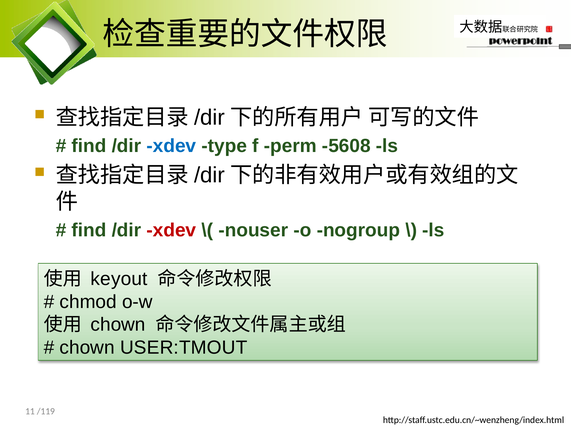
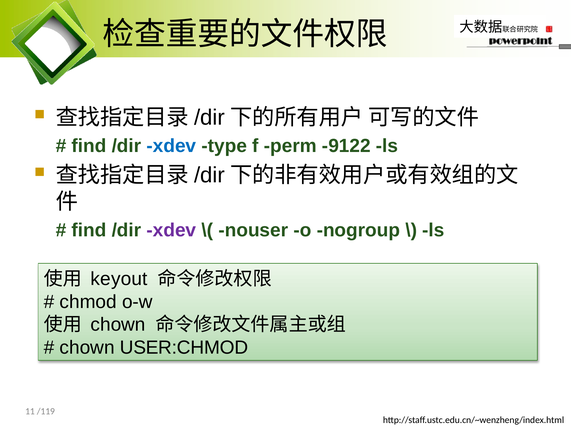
-5608: -5608 -> -9122
xdev at (171, 230) colour: red -> purple
USER:TMOUT: USER:TMOUT -> USER:CHMOD
